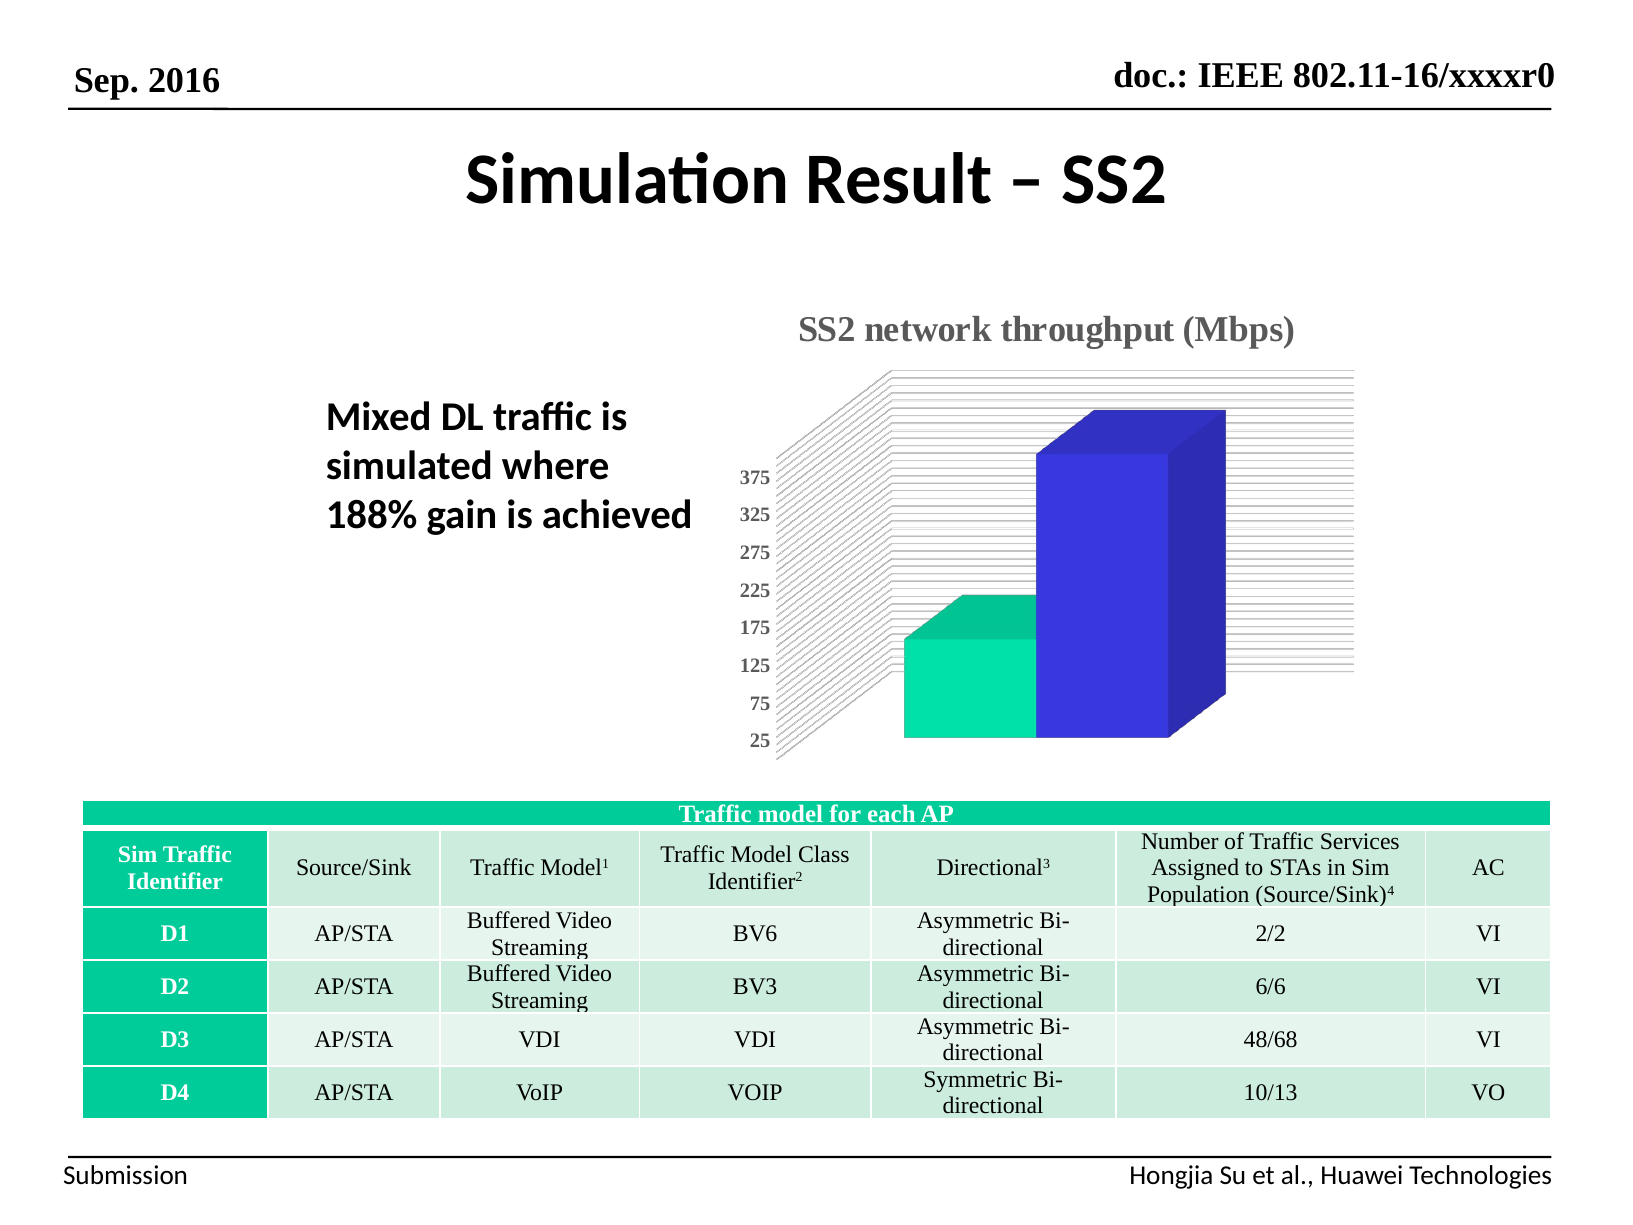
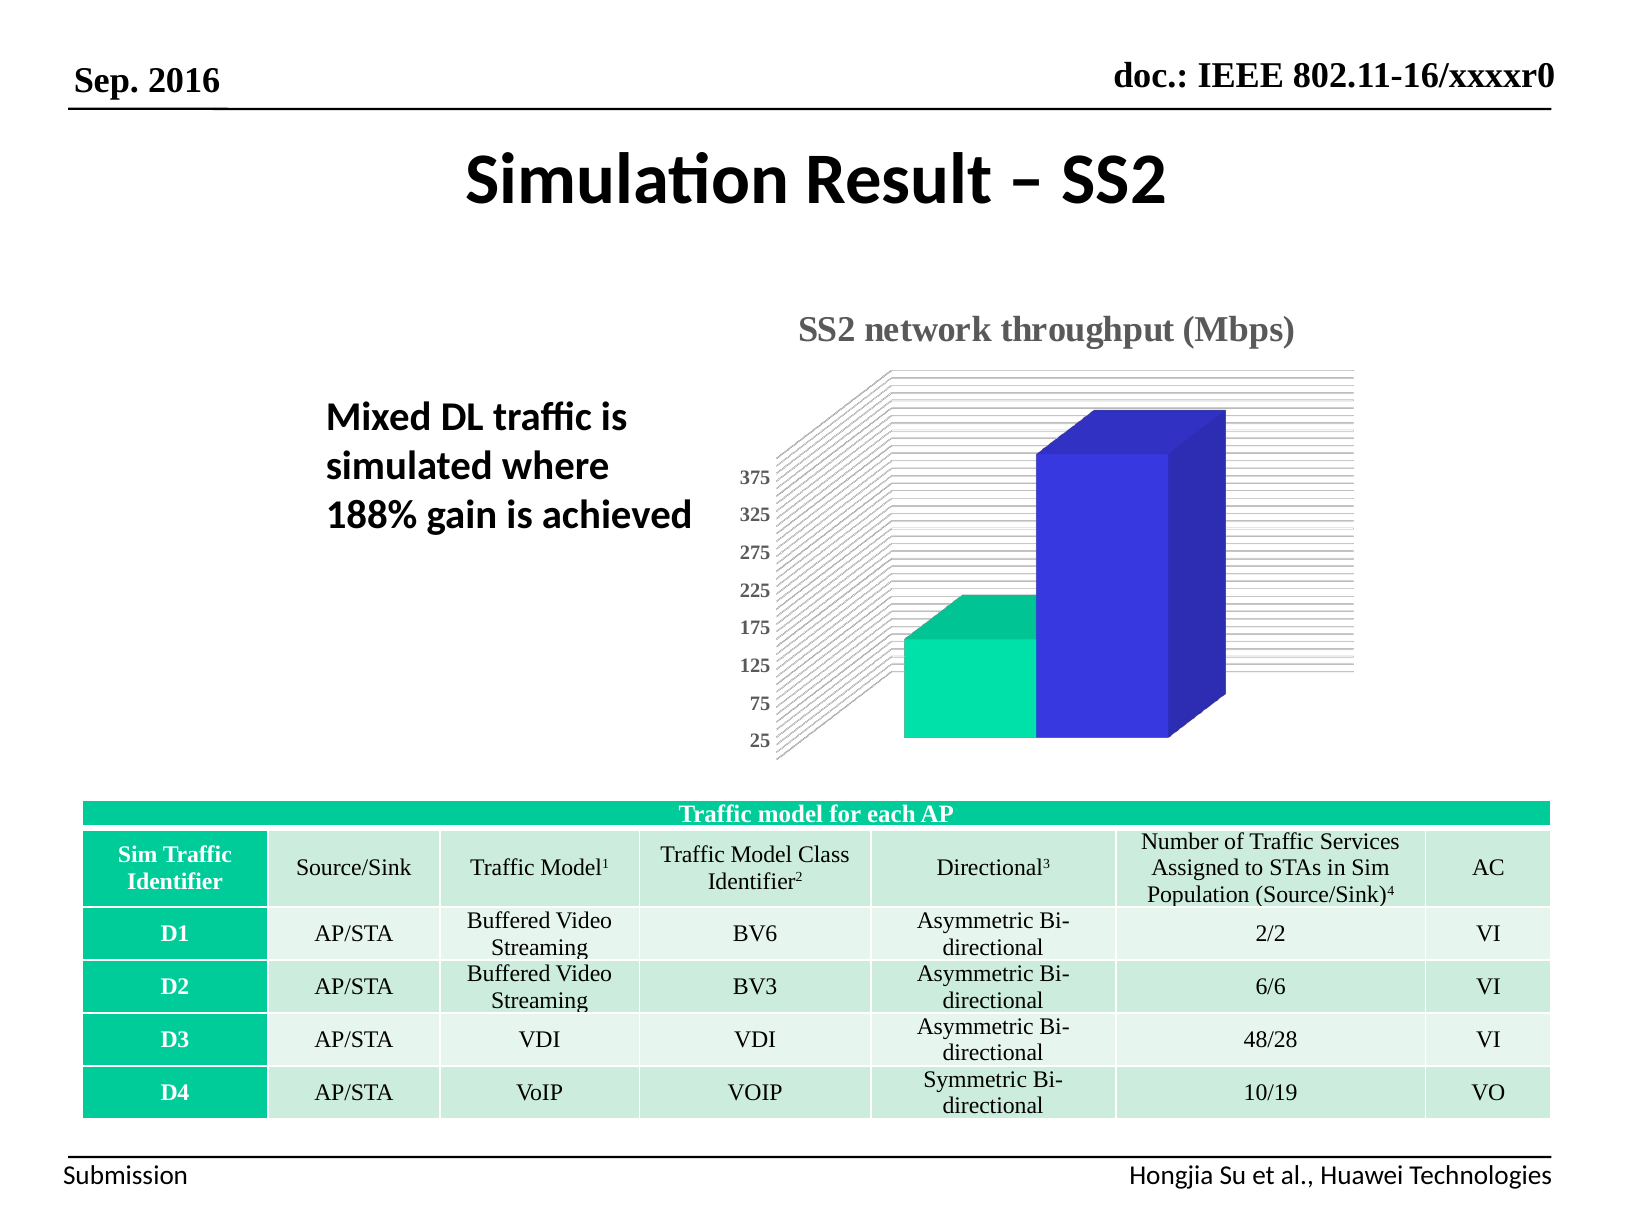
48/68: 48/68 -> 48/28
10/13: 10/13 -> 10/19
